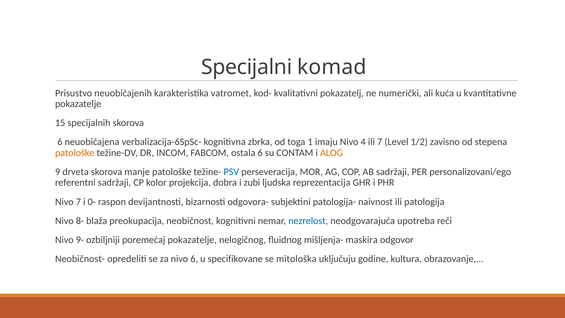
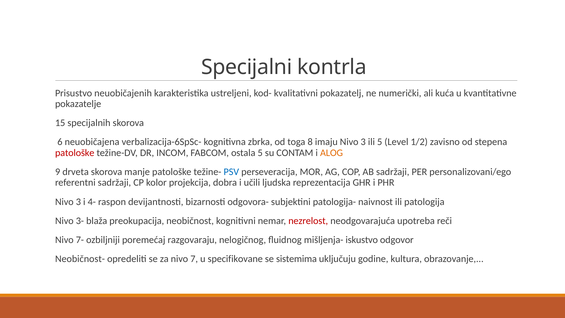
komad: komad -> kontrla
vatromet: vatromet -> ustreljeni
1: 1 -> 8
imaju Nivo 4: 4 -> 3
ili 7: 7 -> 5
patološke at (75, 153) colour: orange -> red
ostala 6: 6 -> 5
zubi: zubi -> učili
7 at (78, 202): 7 -> 3
0-: 0- -> 4-
8-: 8- -> 3-
nezrelost colour: blue -> red
9-: 9- -> 7-
poremećaj pokazatelje: pokazatelje -> razgovaraju
maskira: maskira -> iskustvo
nivo 6: 6 -> 7
mitološka: mitološka -> sistemima
